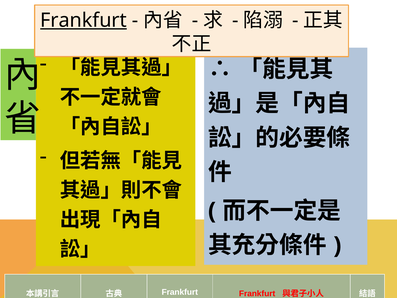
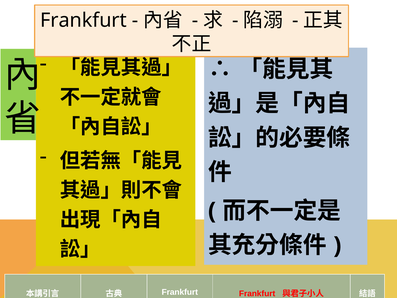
Frankfurt at (84, 20) underline: present -> none
